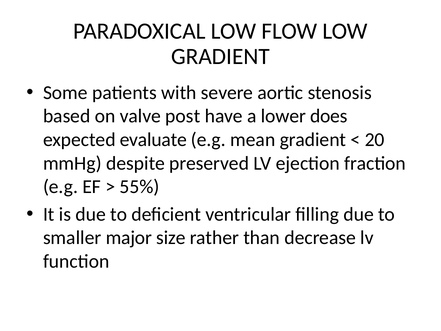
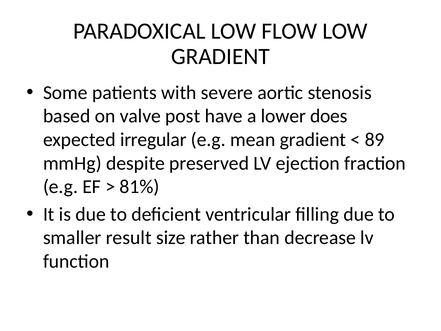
evaluate: evaluate -> irregular
20: 20 -> 89
55%: 55% -> 81%
major: major -> result
